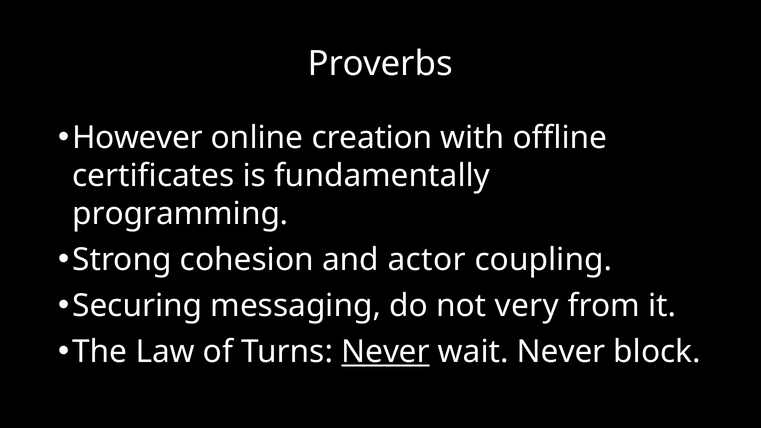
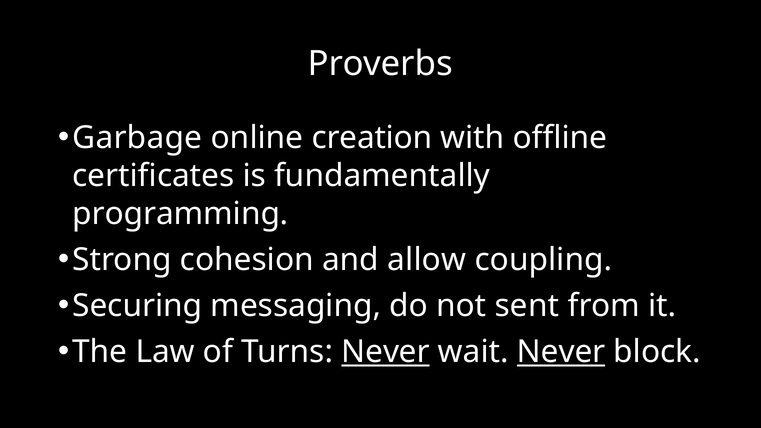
However: However -> Garbage
actor: actor -> allow
very: very -> sent
Never at (561, 352) underline: none -> present
